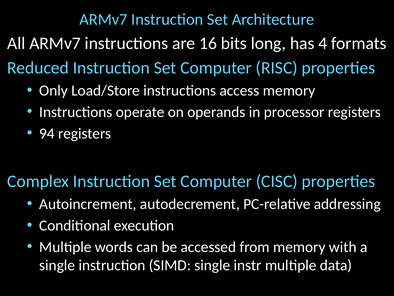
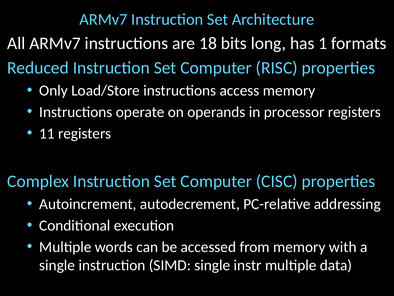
16: 16 -> 18
4: 4 -> 1
94: 94 -> 11
